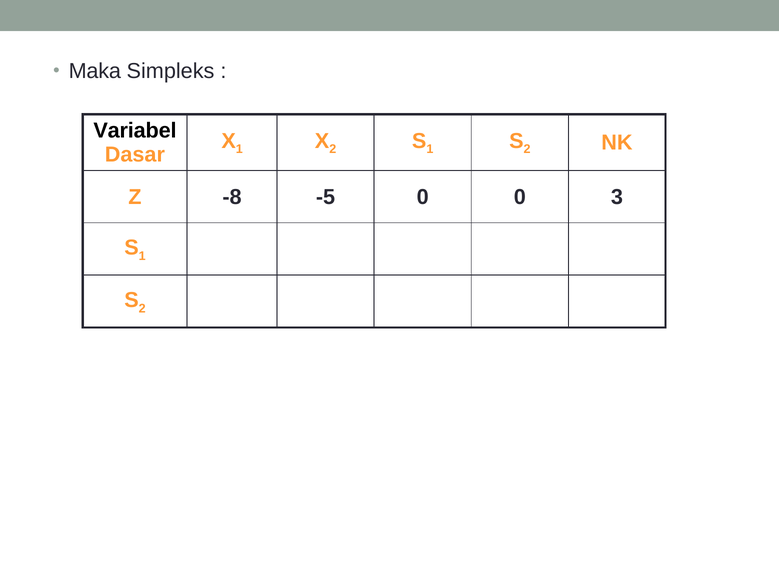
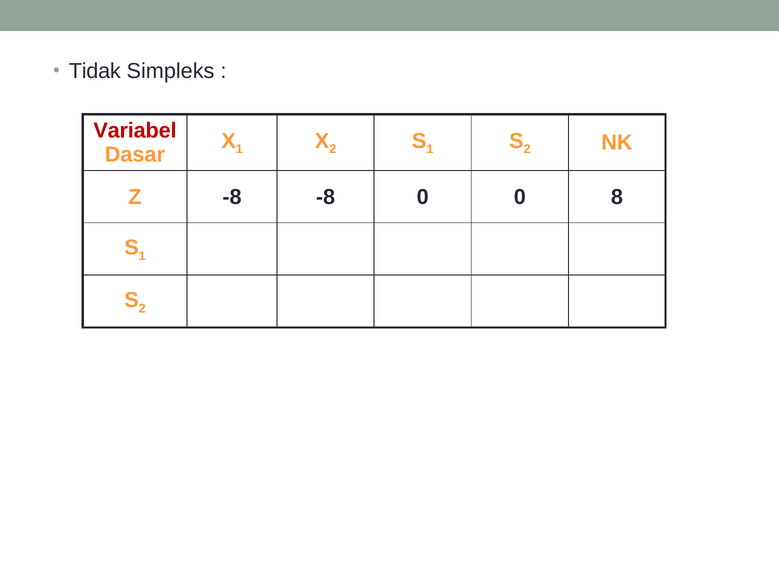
Maka: Maka -> Tidak
Variabel colour: black -> red
-8 -5: -5 -> -8
3: 3 -> 8
